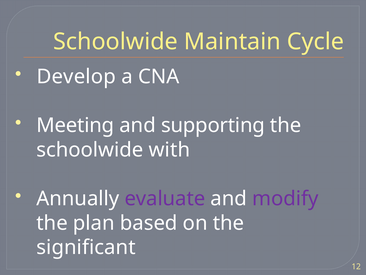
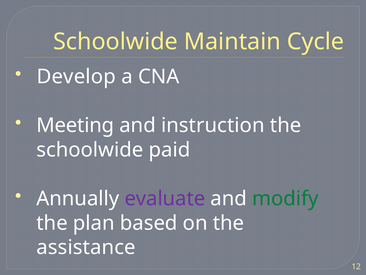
supporting: supporting -> instruction
with: with -> paid
modify colour: purple -> green
significant: significant -> assistance
